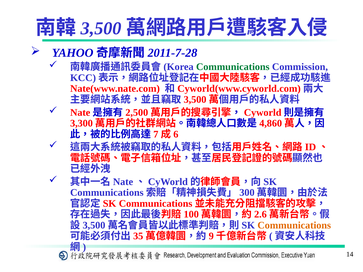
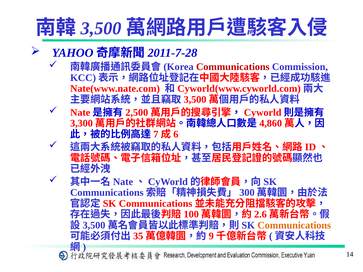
Communications at (233, 67) colour: green -> red
